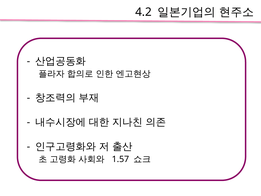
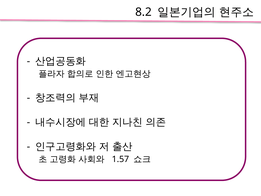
4.2: 4.2 -> 8.2
